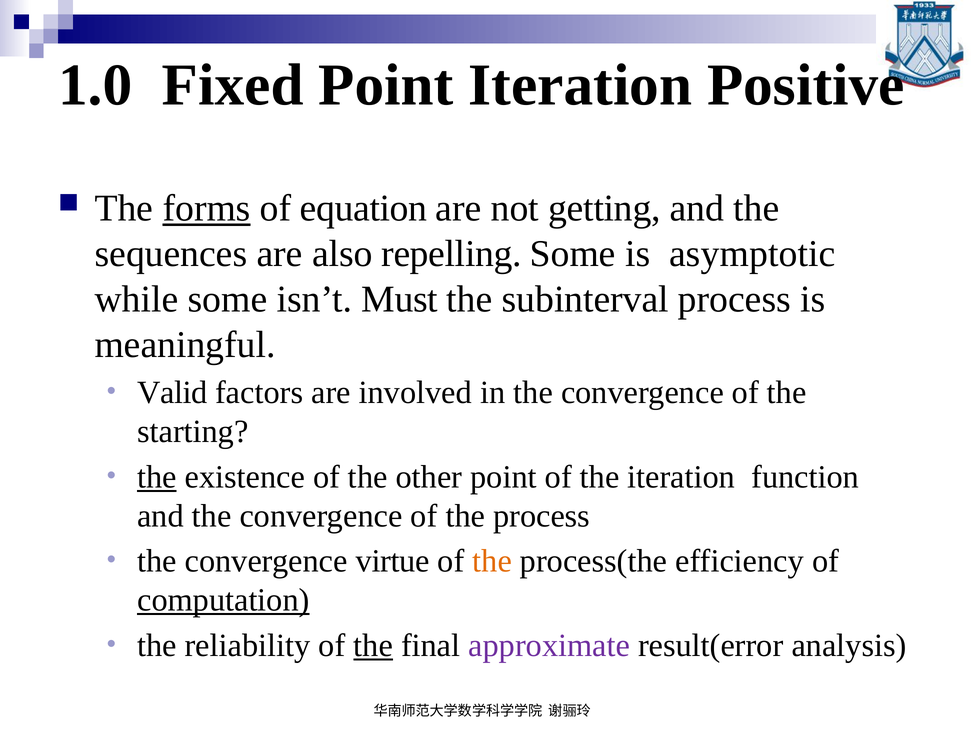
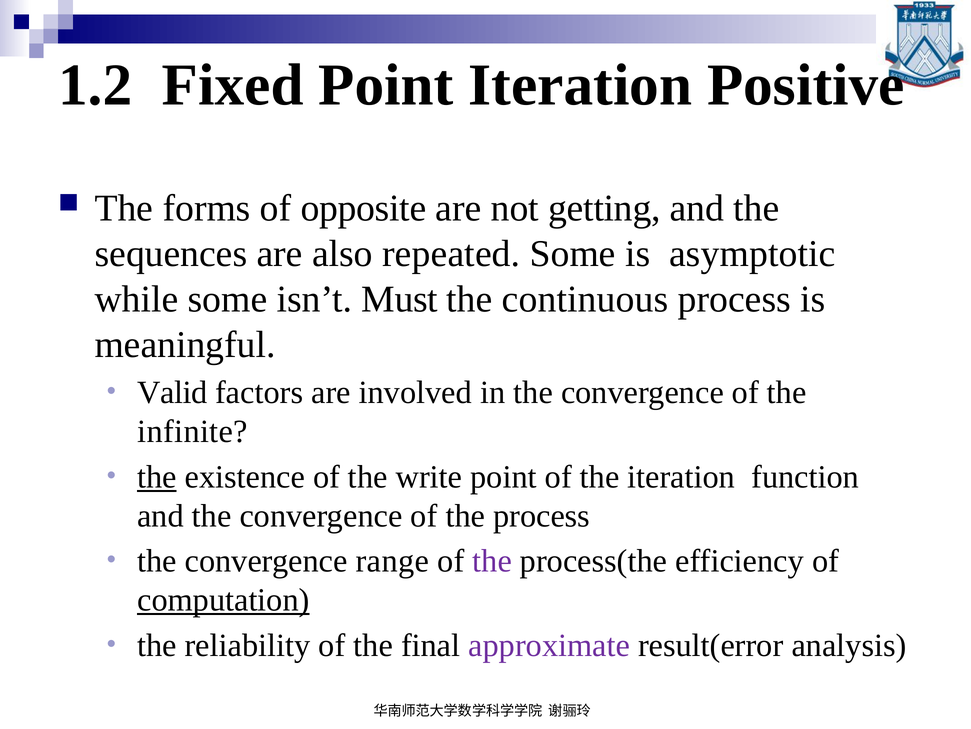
1.0: 1.0 -> 1.2
forms underline: present -> none
equation: equation -> opposite
repelling: repelling -> repeated
subinterval: subinterval -> continuous
starting: starting -> infinite
other: other -> write
virtue: virtue -> range
the at (492, 561) colour: orange -> purple
the at (373, 645) underline: present -> none
